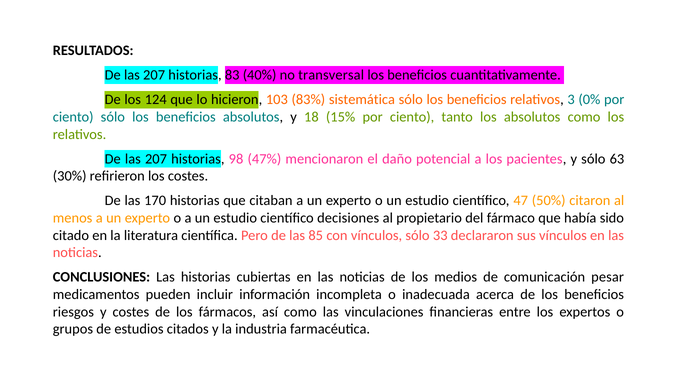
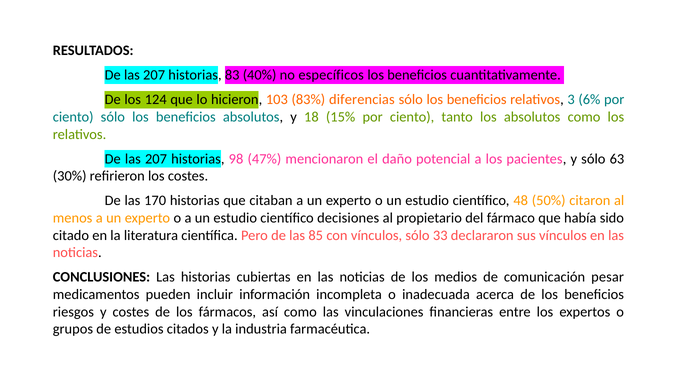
transversal: transversal -> específicos
sistemática: sistemática -> diferencias
0%: 0% -> 6%
47: 47 -> 48
